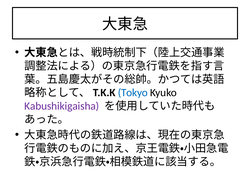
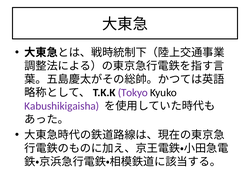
Tokyo colour: blue -> purple
